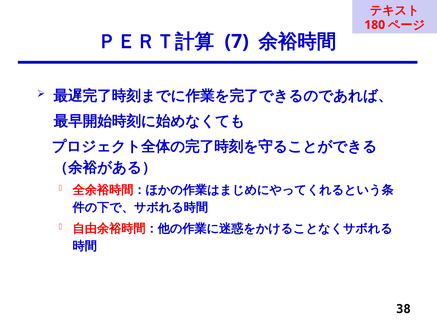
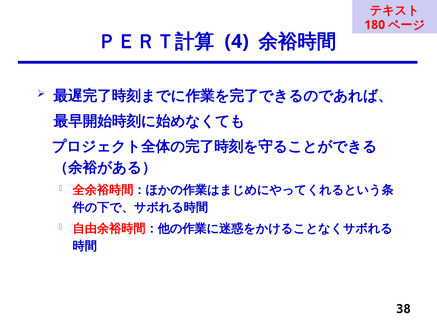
7: 7 -> 4
